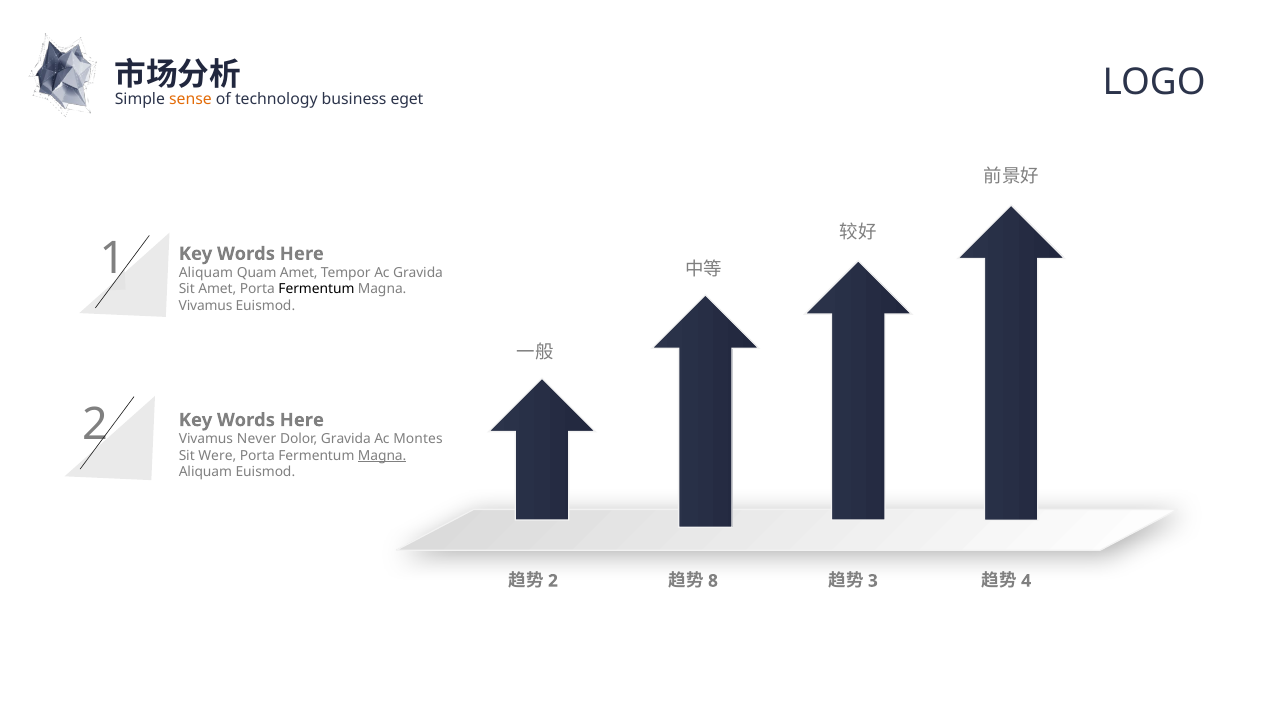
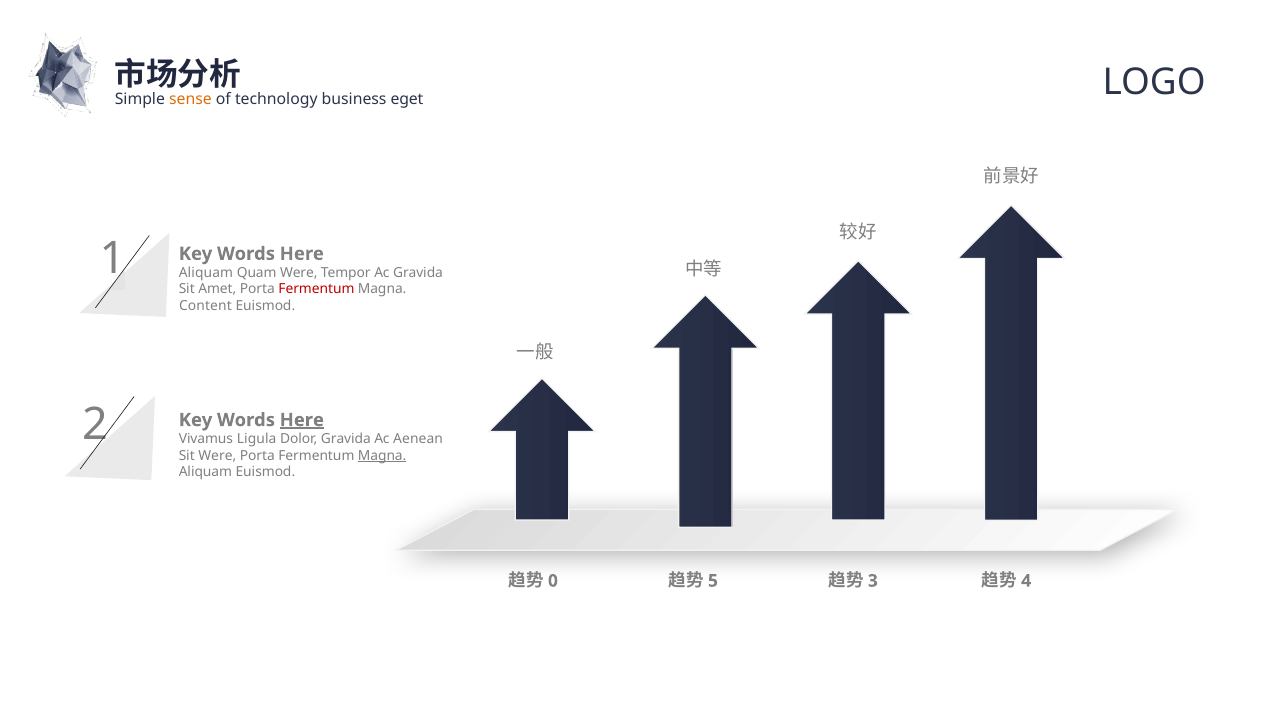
Quam Amet: Amet -> Were
Fermentum at (316, 289) colour: black -> red
Vivamus at (206, 306): Vivamus -> Content
Here at (302, 420) underline: none -> present
Never: Never -> Ligula
Montes: Montes -> Aenean
2 at (553, 581): 2 -> 0
8: 8 -> 5
